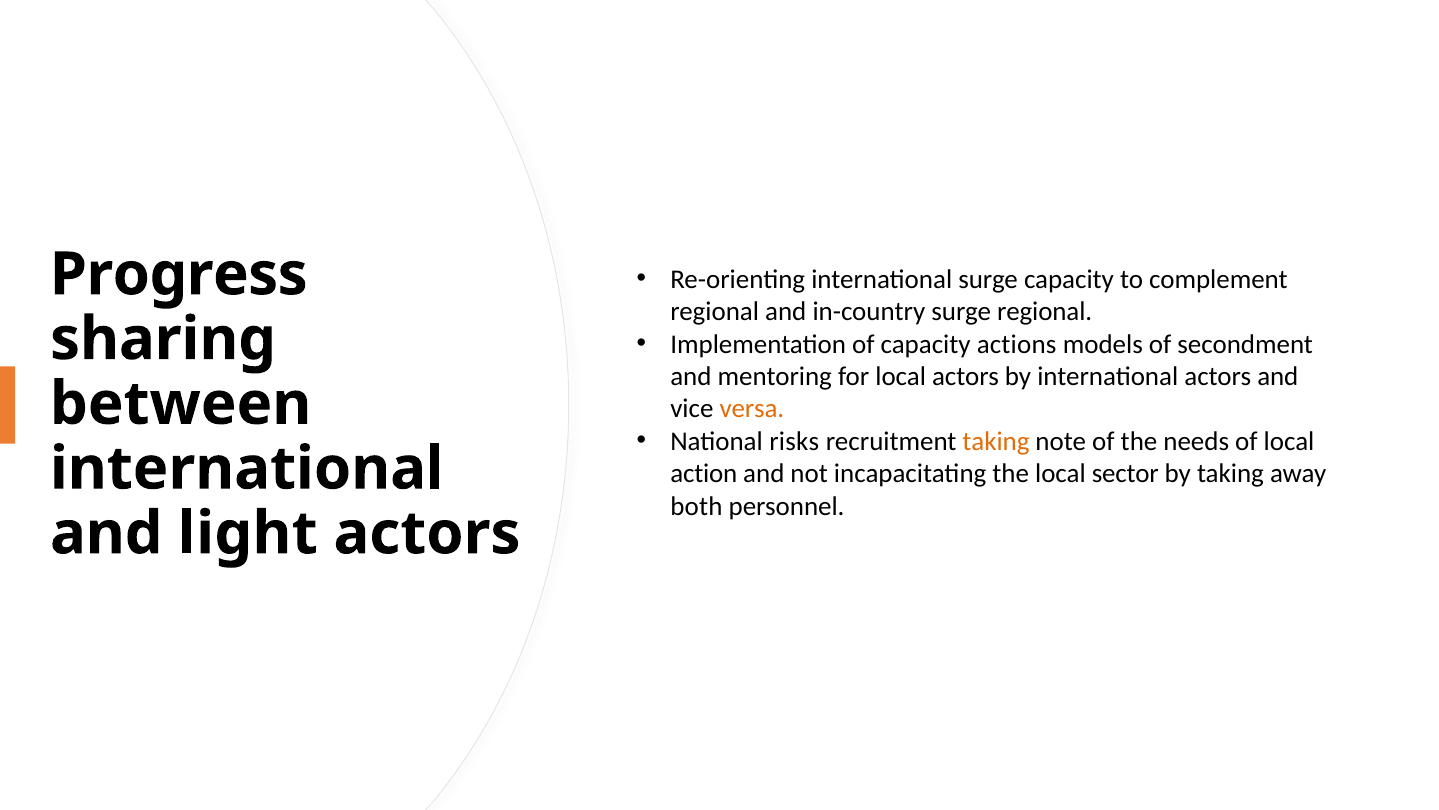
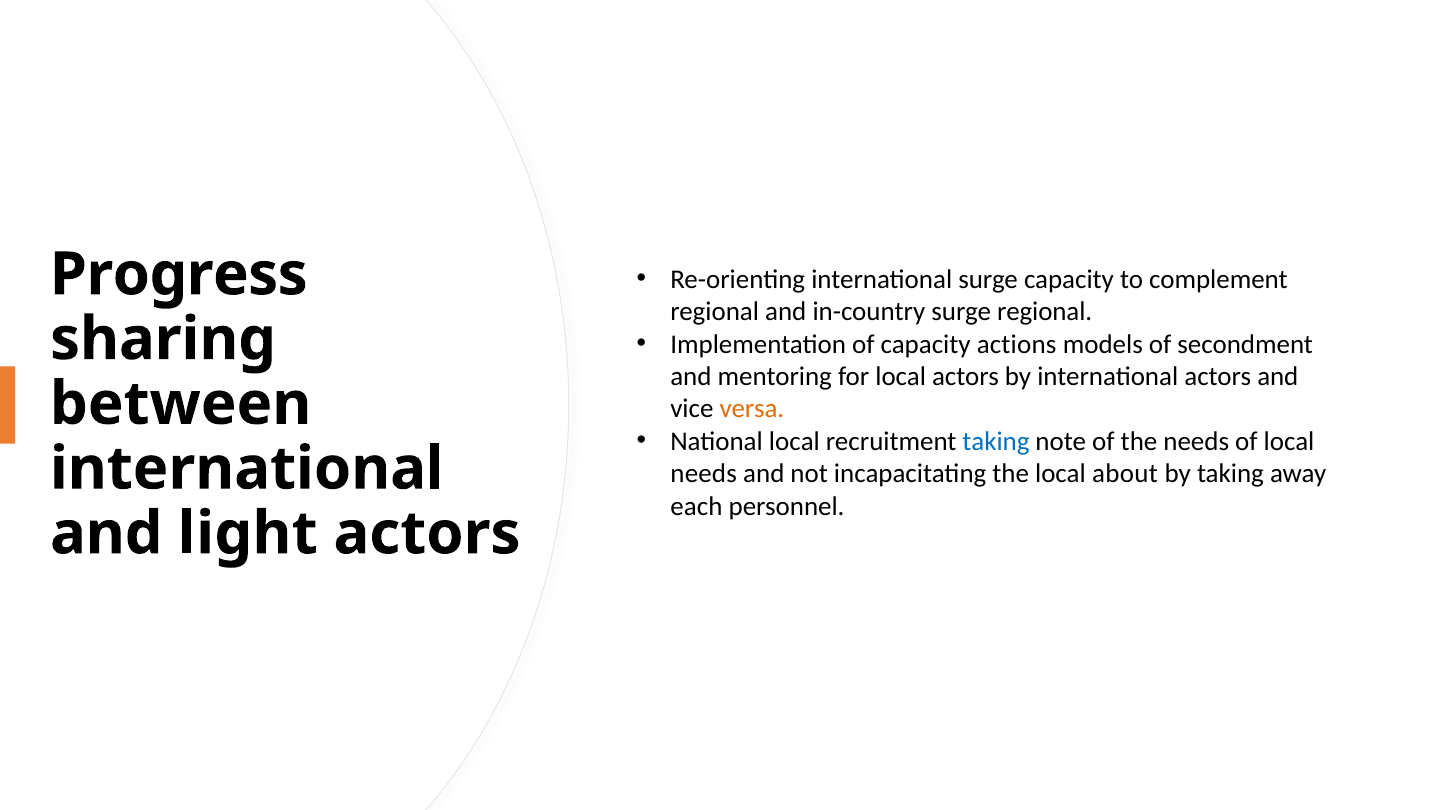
National risks: risks -> local
taking at (996, 441) colour: orange -> blue
action at (704, 473): action -> needs
sector: sector -> about
both: both -> each
